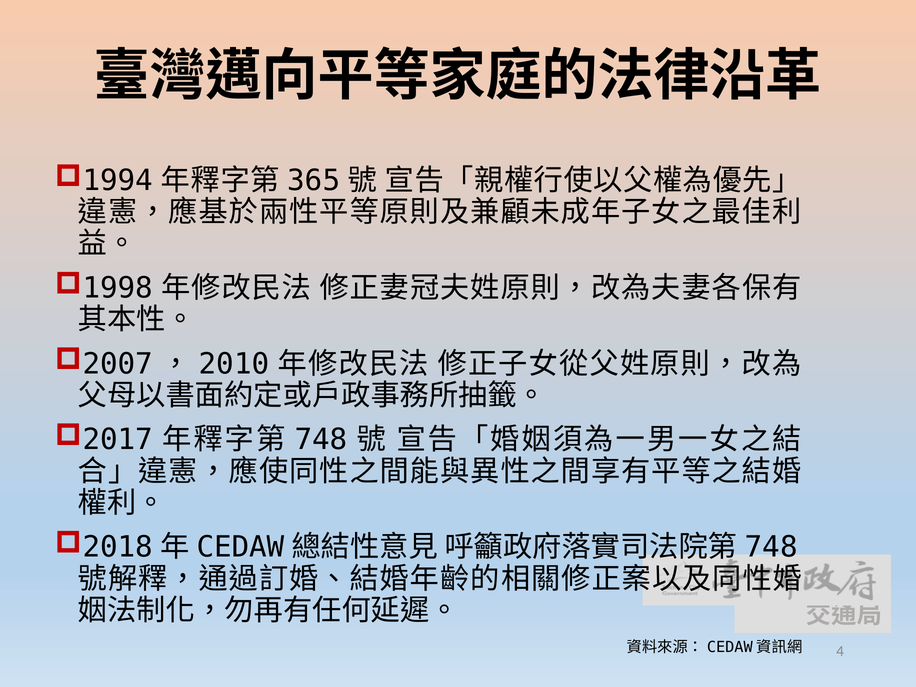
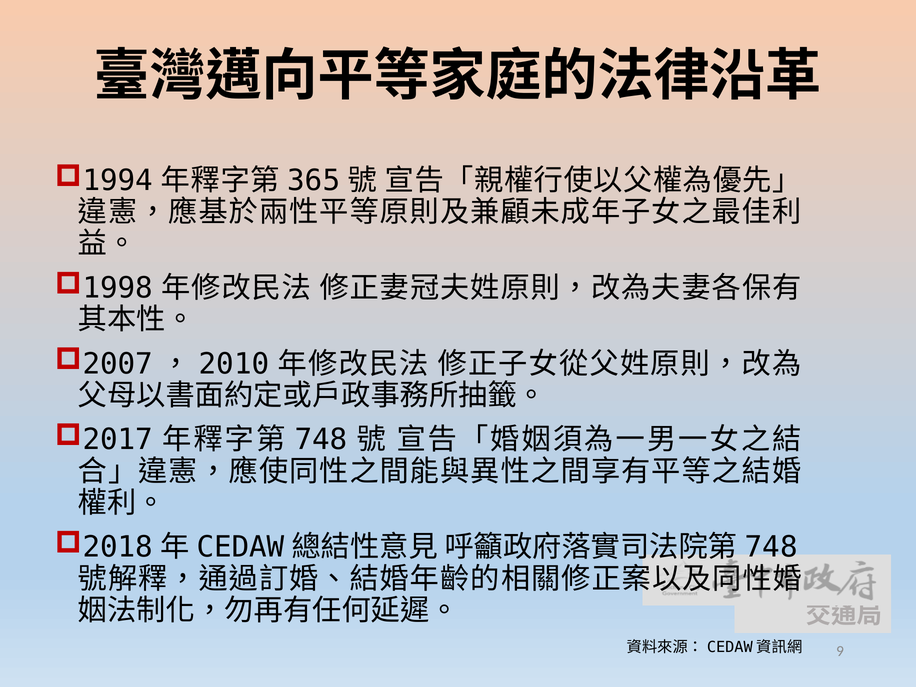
4: 4 -> 9
